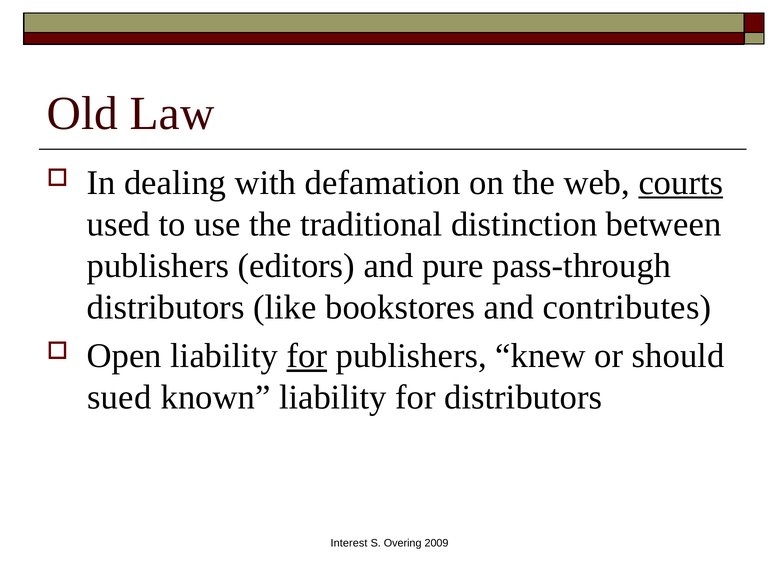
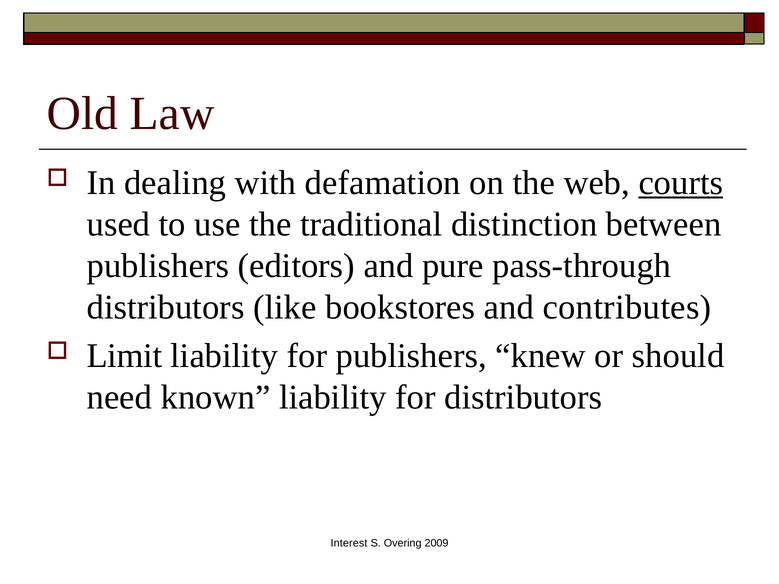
Open: Open -> Limit
for at (307, 356) underline: present -> none
sued: sued -> need
